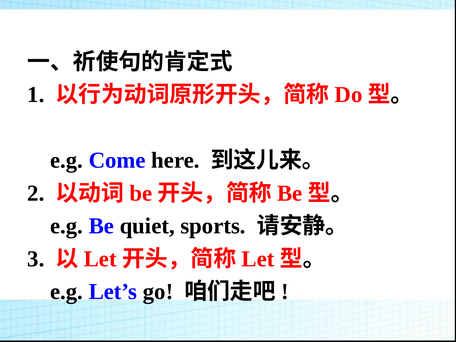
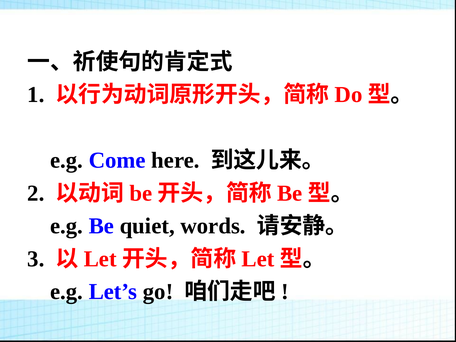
sports: sports -> words
